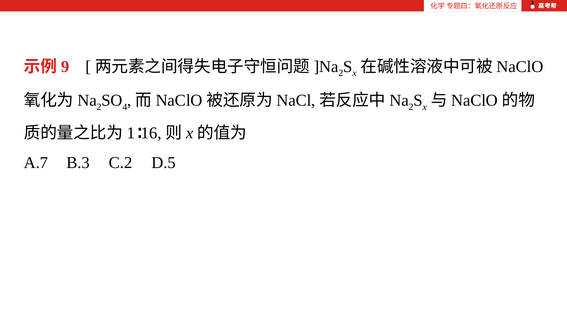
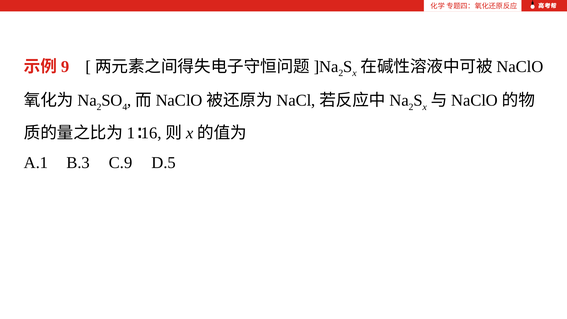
A.7: A.7 -> A.1
C.2: C.2 -> C.9
